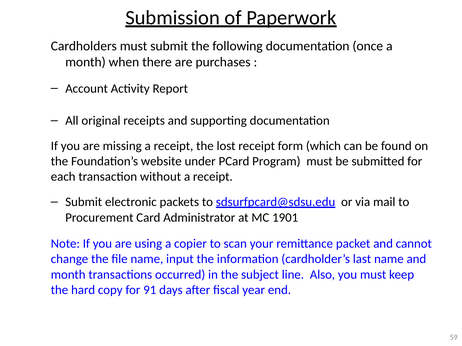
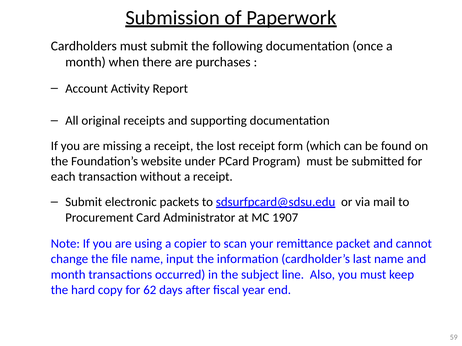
1901: 1901 -> 1907
91: 91 -> 62
